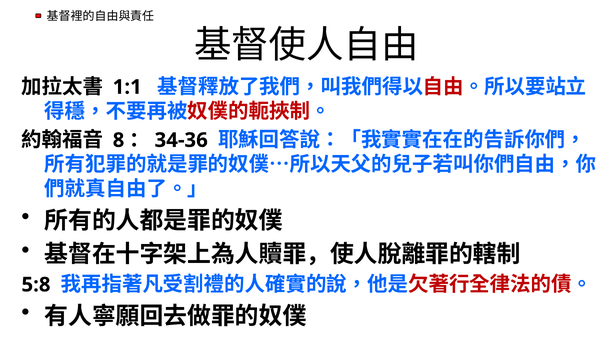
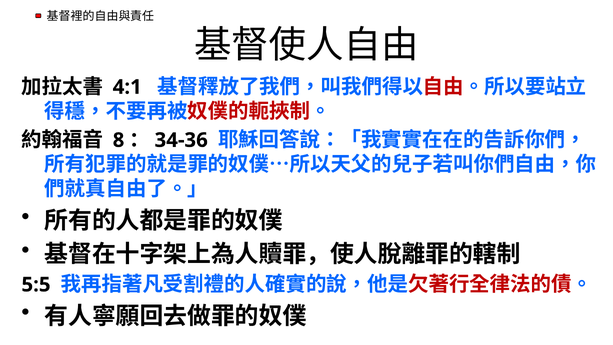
1:1: 1:1 -> 4:1
5:8: 5:8 -> 5:5
